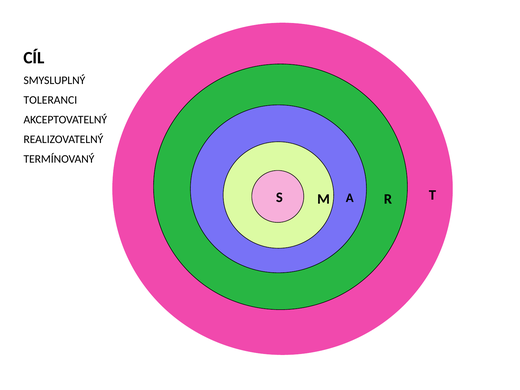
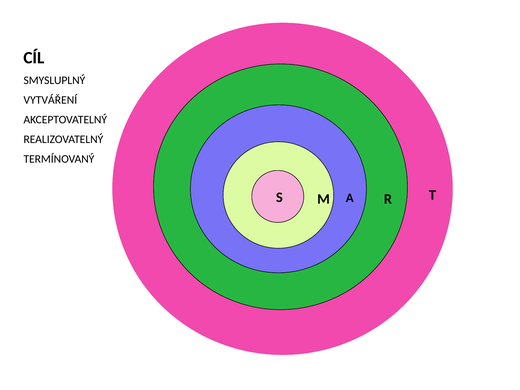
TOLERANCI: TOLERANCI -> VYTVÁŘENÍ
